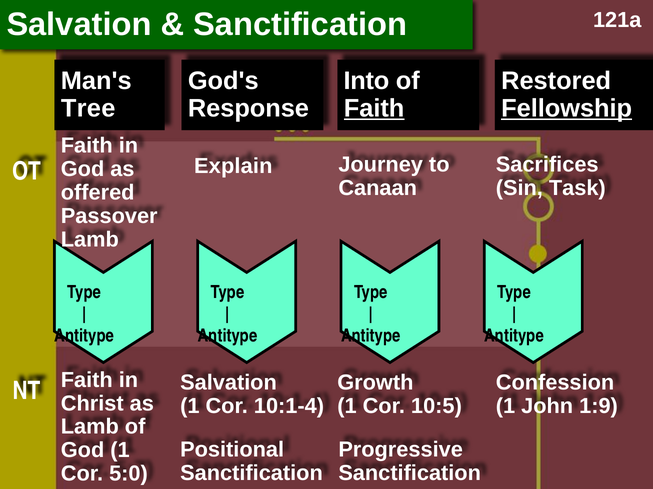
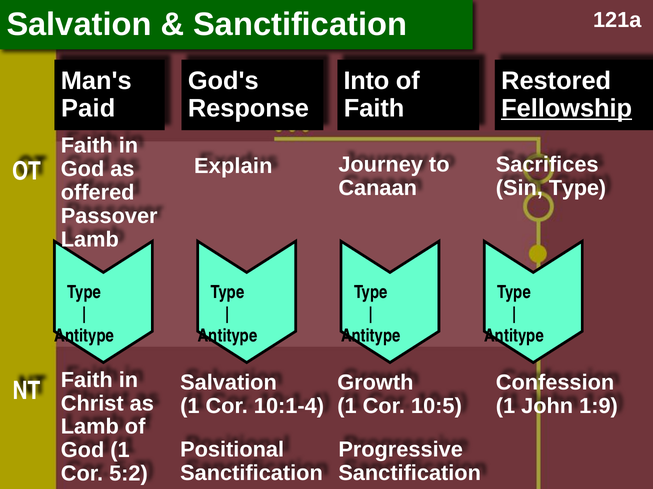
Tree: Tree -> Paid
Faith at (374, 109) underline: present -> none
Sin Task: Task -> Type
5:0: 5:0 -> 5:2
